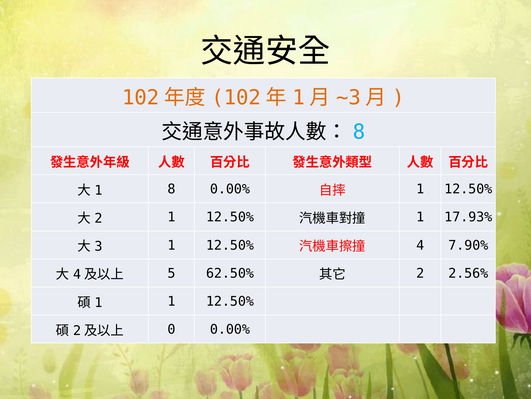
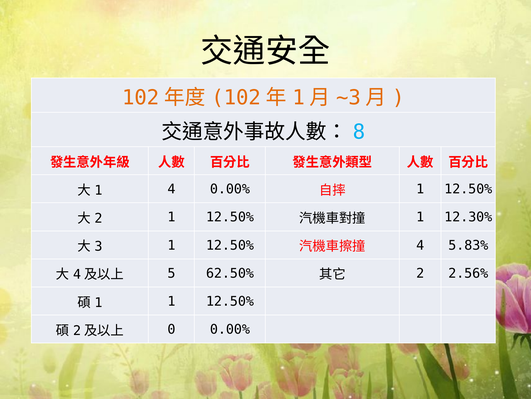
1 8: 8 -> 4
17.93%: 17.93% -> 12.30%
7.90%: 7.90% -> 5.83%
